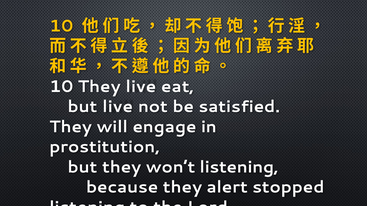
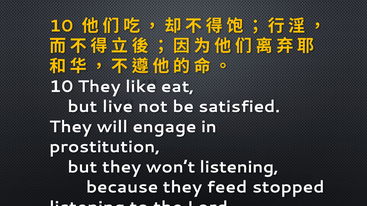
They live: live -> like
alert: alert -> feed
